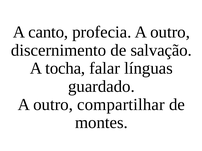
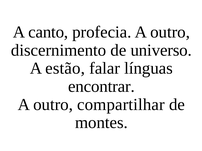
salvação: salvação -> universo
tocha: tocha -> estão
guardado: guardado -> encontrar
